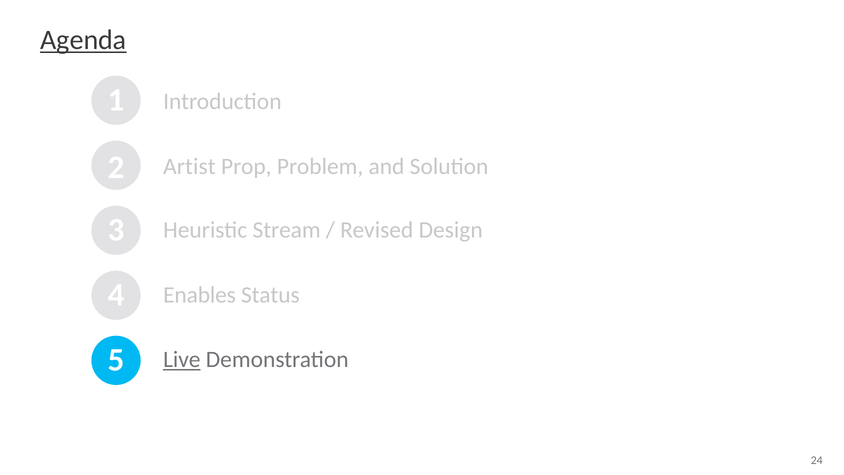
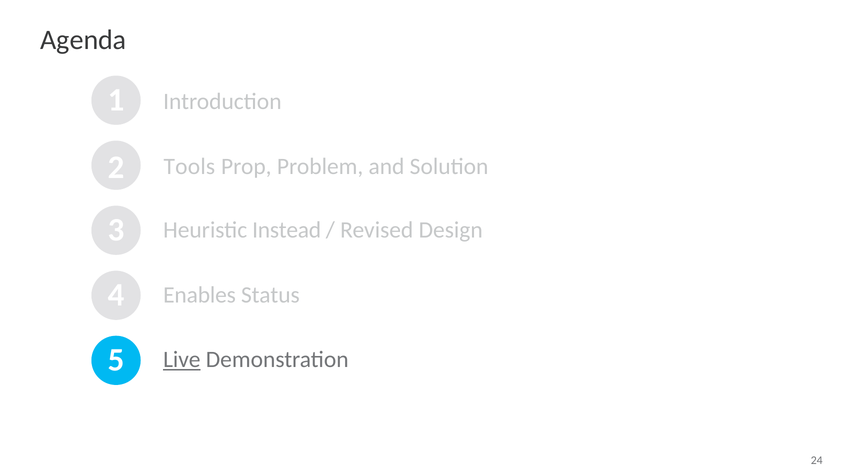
Agenda underline: present -> none
Artist: Artist -> Tools
Stream: Stream -> Instead
